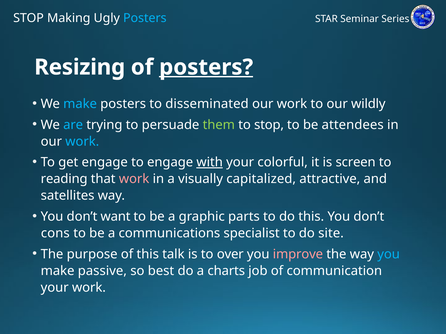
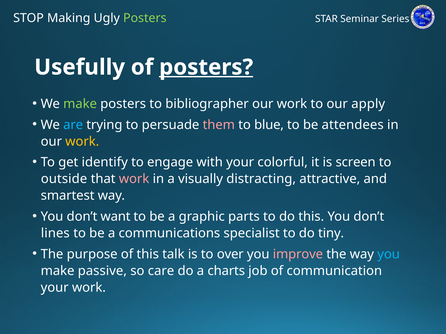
Posters at (145, 18) colour: light blue -> light green
Resizing: Resizing -> Usefully
make at (80, 104) colour: light blue -> light green
disseminated: disseminated -> bibliographer
wildly: wildly -> apply
them colour: light green -> pink
to stop: stop -> blue
work at (82, 142) colour: light blue -> yellow
get engage: engage -> identify
with underline: present -> none
reading: reading -> outside
capitalized: capitalized -> distracting
satellites: satellites -> smartest
cons: cons -> lines
site: site -> tiny
best: best -> care
